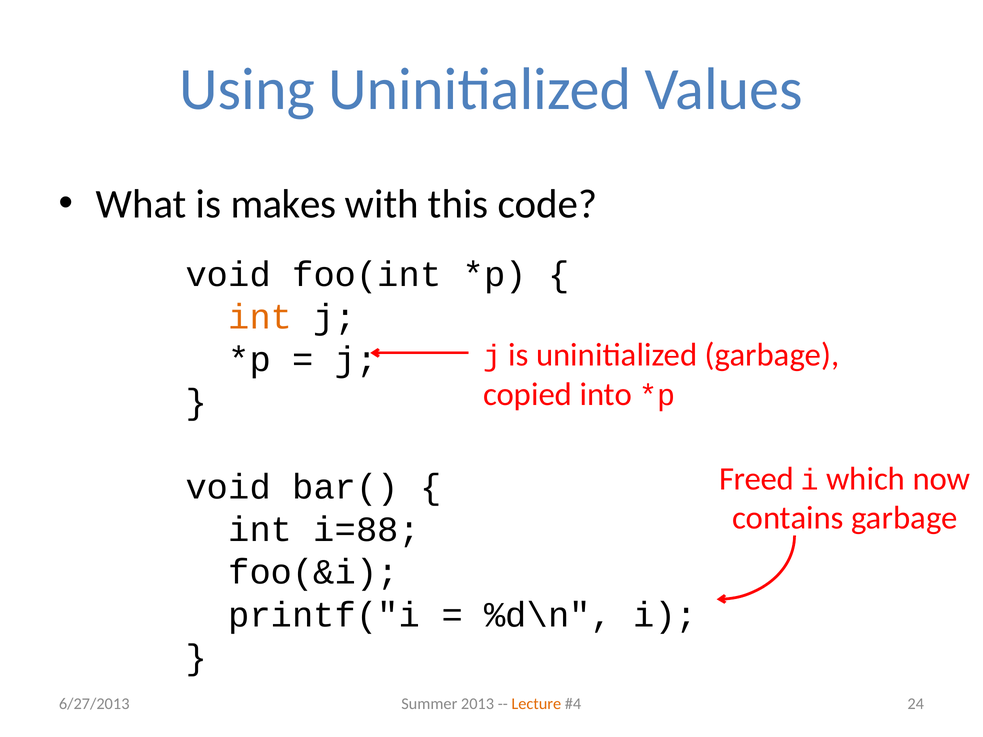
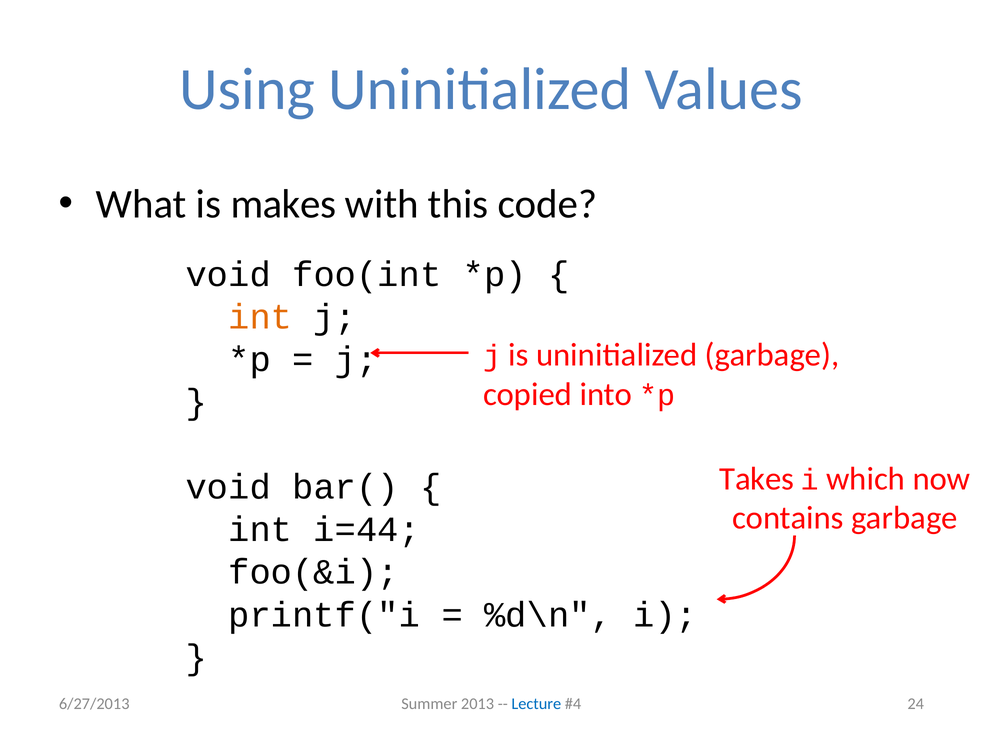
Freed: Freed -> Takes
i=88: i=88 -> i=44
Lecture colour: orange -> blue
